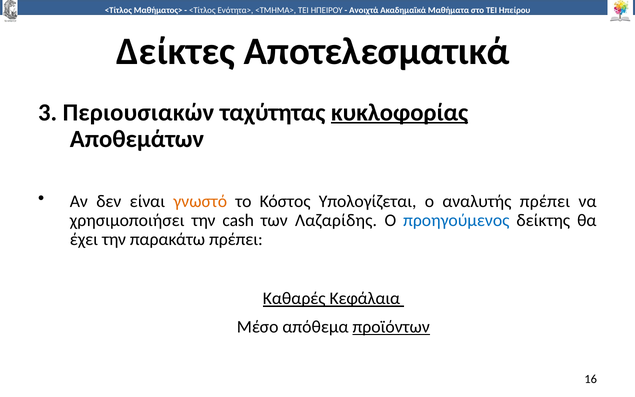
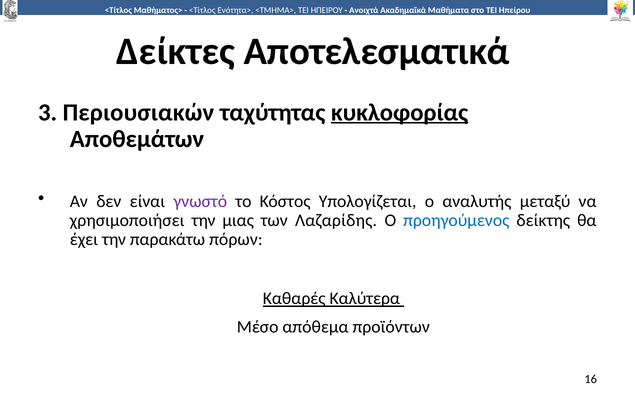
γνωστό colour: orange -> purple
αναλυτής πρέπει: πρέπει -> μεταξύ
cash: cash -> μιας
παρακάτω πρέπει: πρέπει -> πόρων
Κεφάλαια: Κεφάλαια -> Καλύτερα
προϊόντων underline: present -> none
